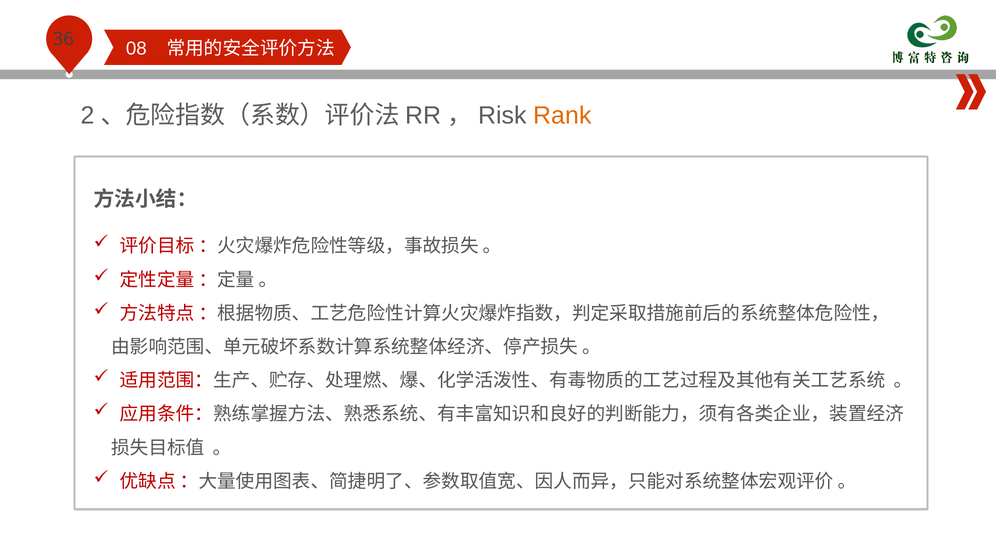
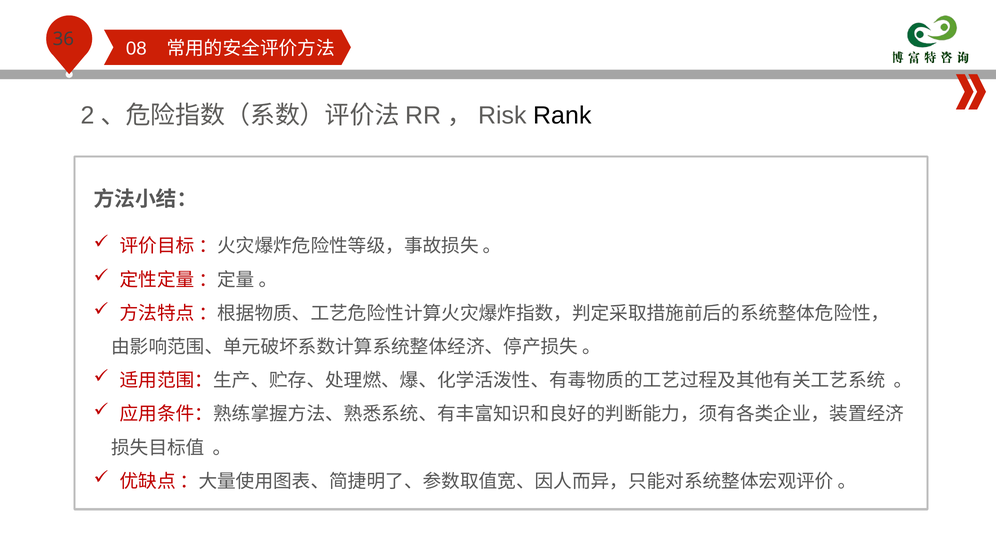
Rank colour: orange -> black
